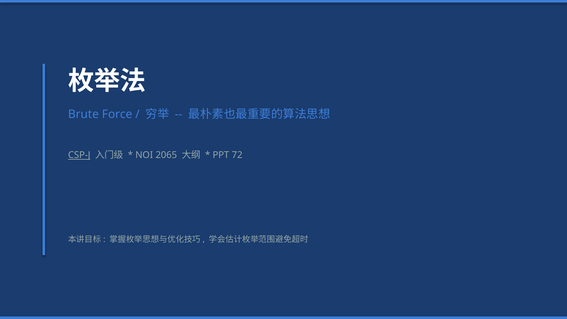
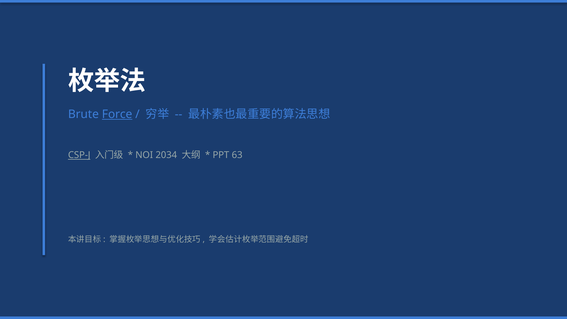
Force underline: none -> present
2065: 2065 -> 2034
72: 72 -> 63
